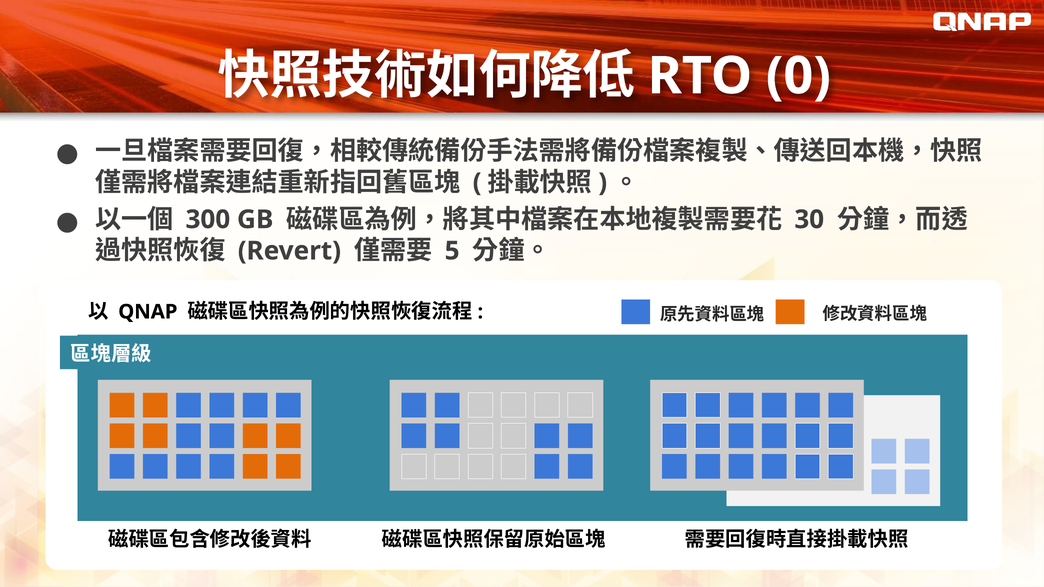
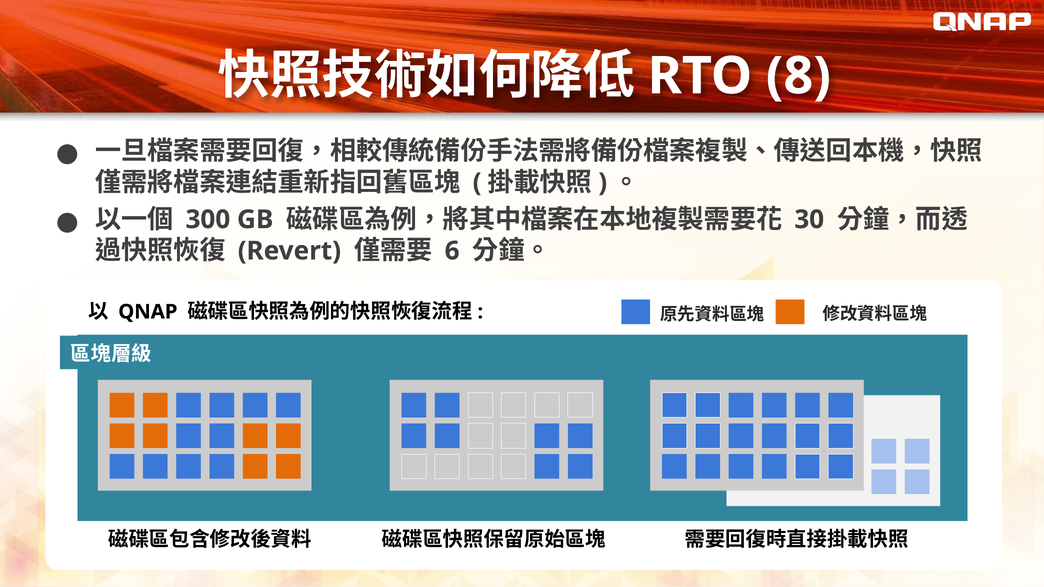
0: 0 -> 8
5: 5 -> 6
